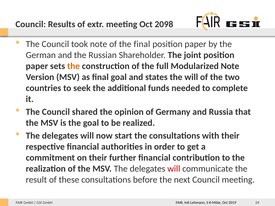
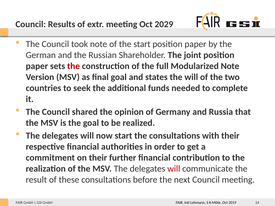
2098: 2098 -> 2029
the final: final -> start
the at (74, 66) colour: orange -> red
